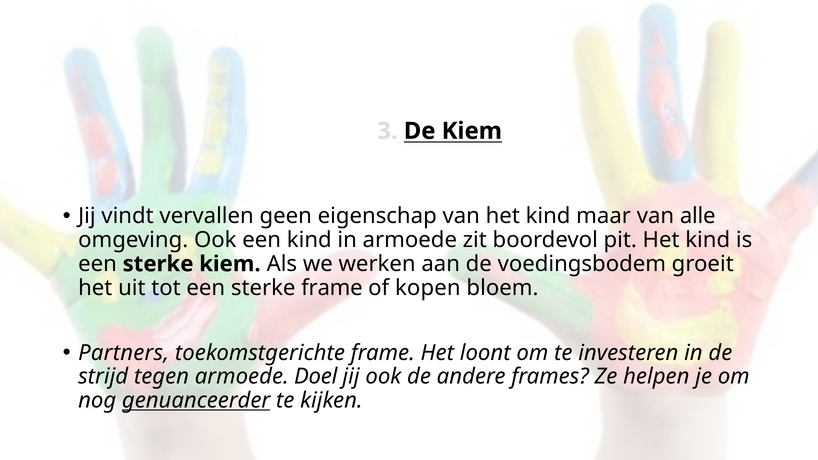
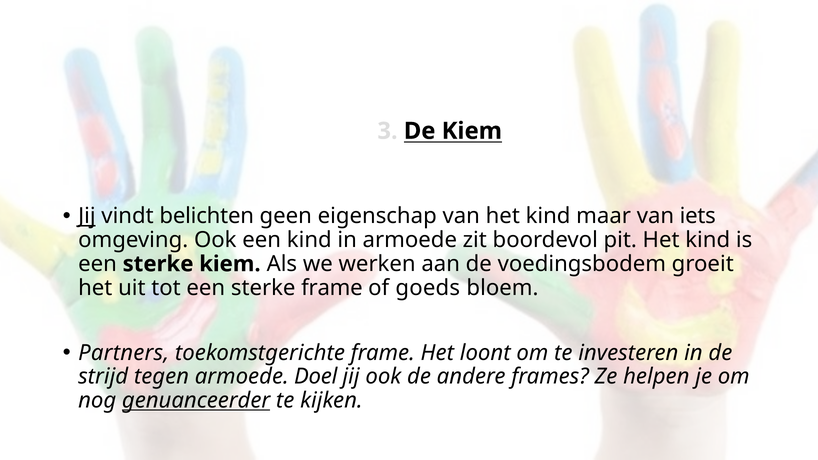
Jij at (87, 216) underline: none -> present
vervallen: vervallen -> belichten
alle: alle -> iets
kopen: kopen -> goeds
